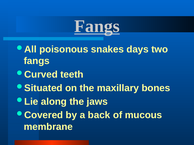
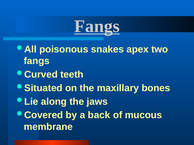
days: days -> apex
